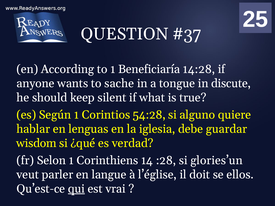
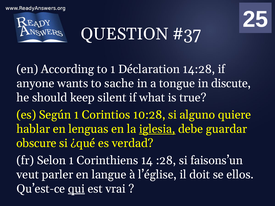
Beneficiaría: Beneficiaría -> Déclaration
54:28: 54:28 -> 10:28
iglesia underline: none -> present
wisdom: wisdom -> obscure
glories’un: glories’un -> faisons’un
